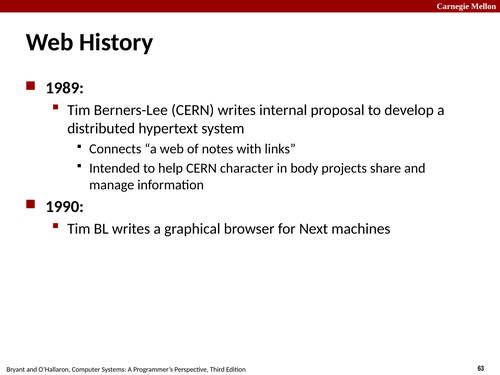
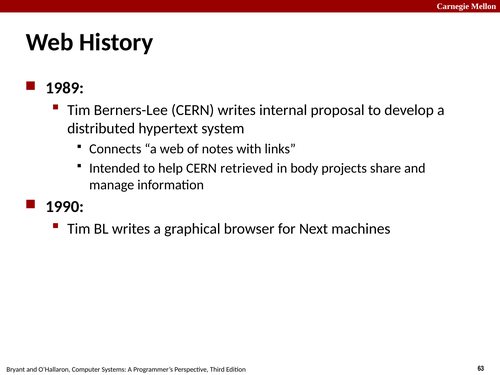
character: character -> retrieved
